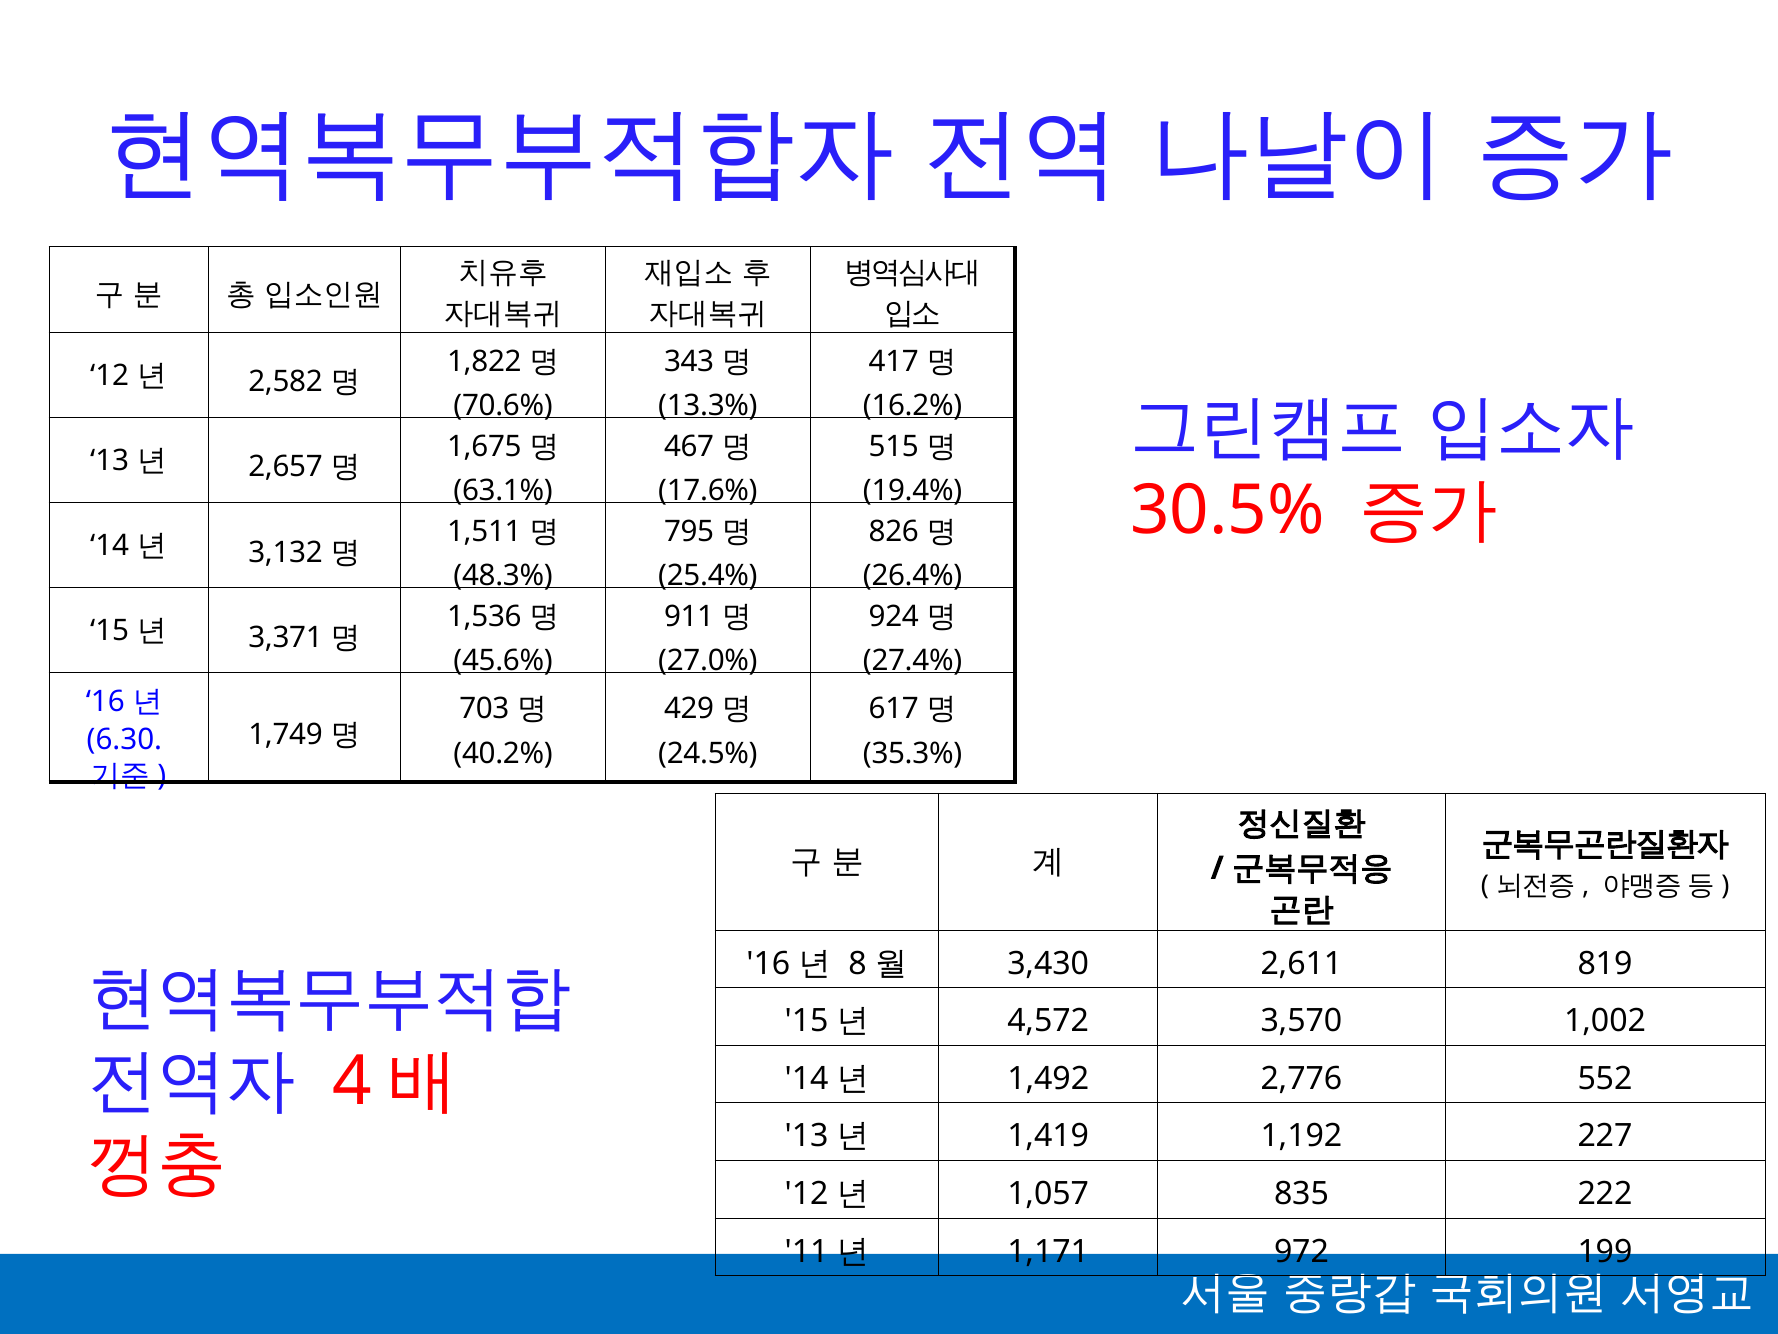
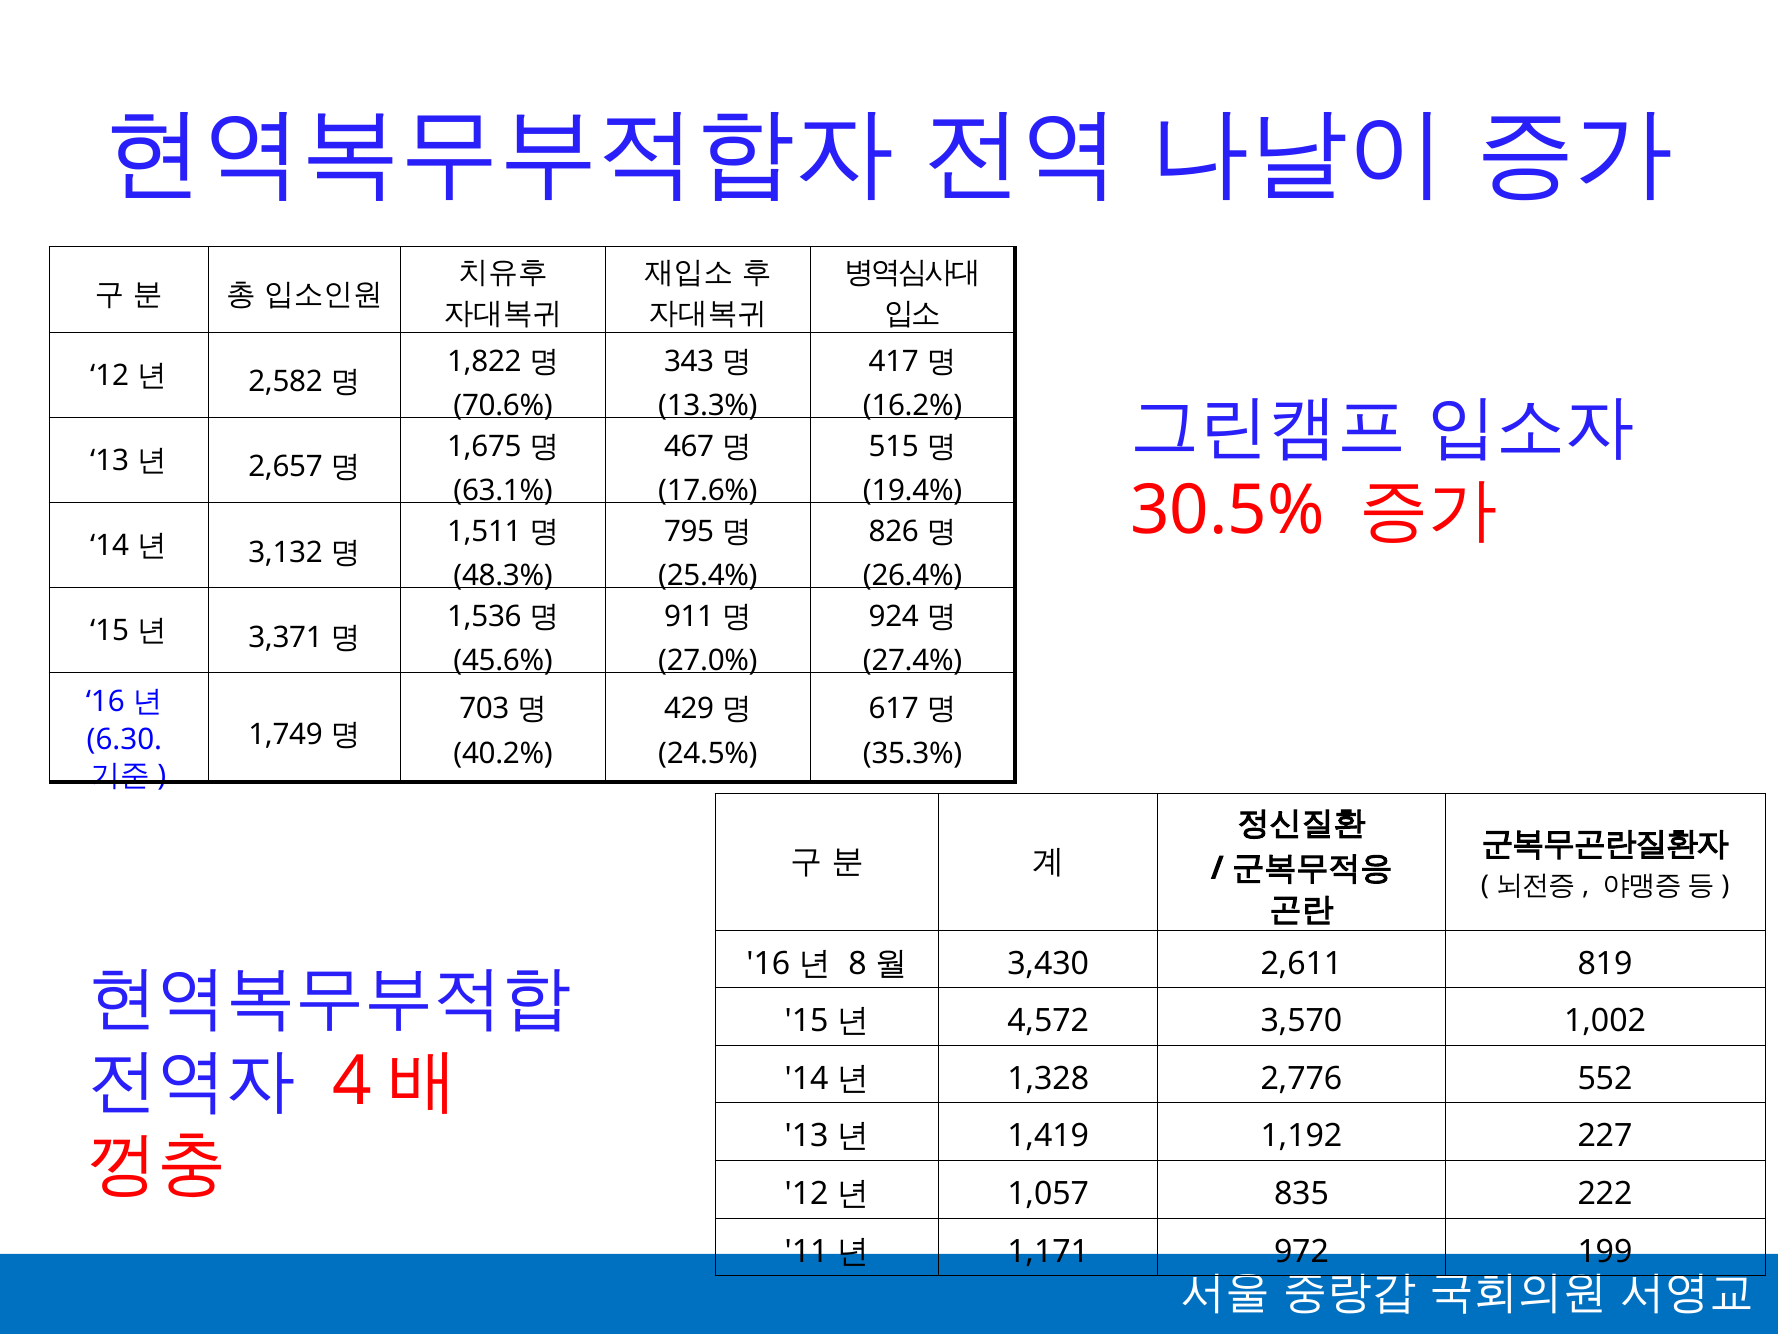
1,492: 1,492 -> 1,328
